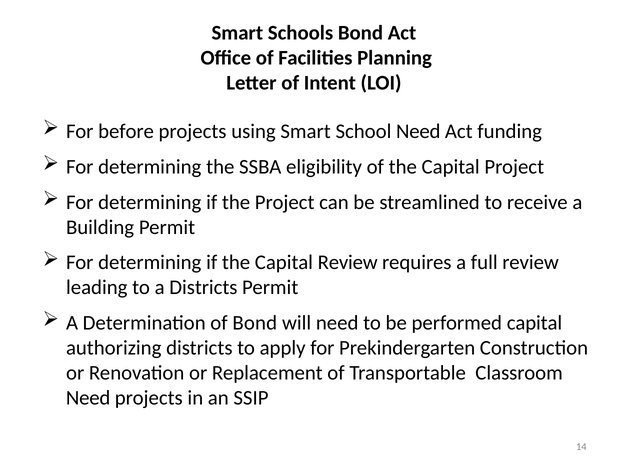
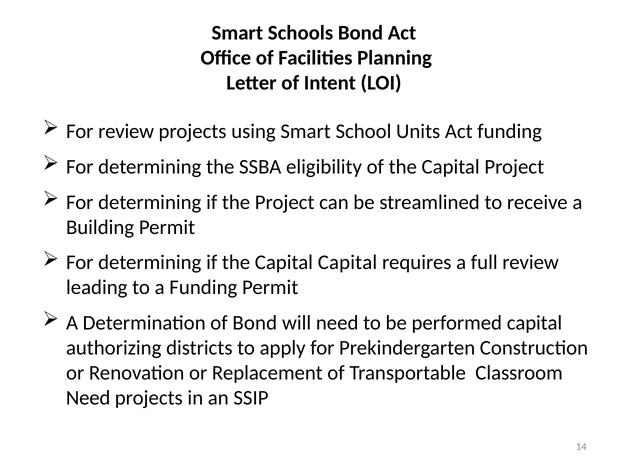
For before: before -> review
School Need: Need -> Units
Capital Review: Review -> Capital
a Districts: Districts -> Funding
